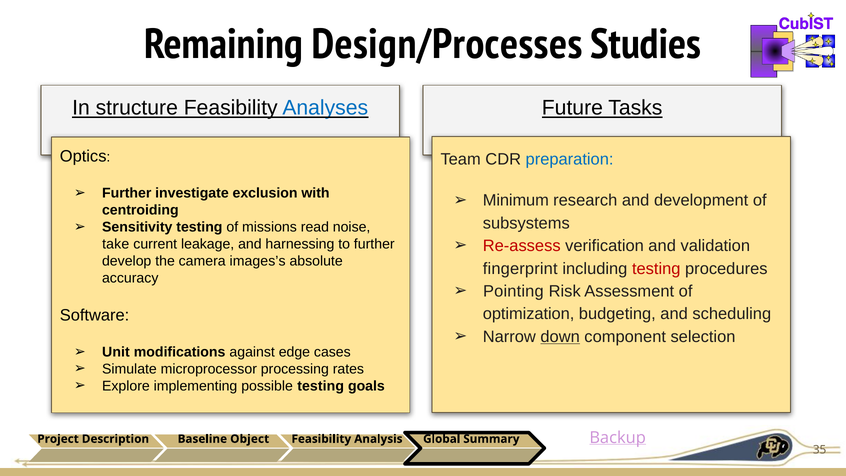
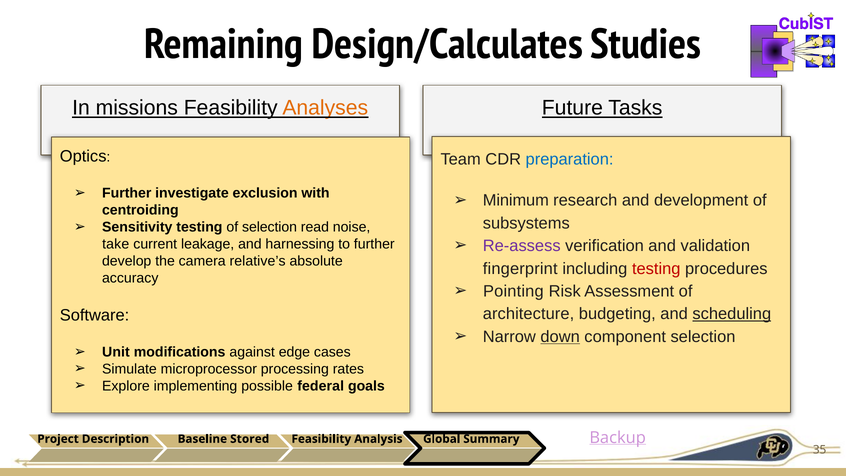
Design/Processes: Design/Processes -> Design/Calculates
structure: structure -> missions
Analyses colour: blue -> orange
of missions: missions -> selection
Re-assess colour: red -> purple
images’s: images’s -> relative’s
optimization: optimization -> architecture
scheduling underline: none -> present
possible testing: testing -> federal
Object: Object -> Stored
